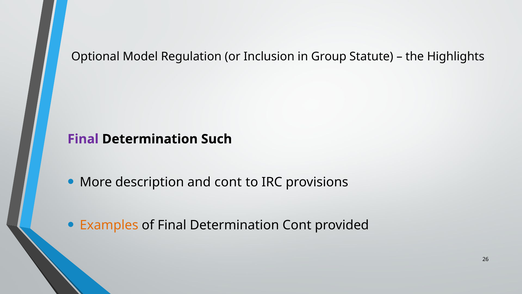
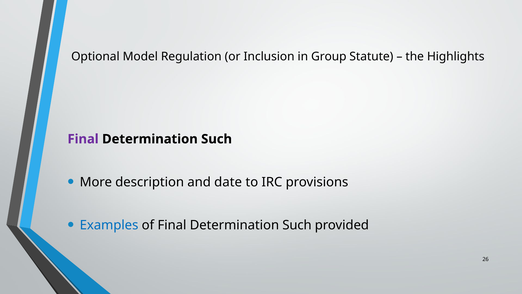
and cont: cont -> date
Examples colour: orange -> blue
of Final Determination Cont: Cont -> Such
